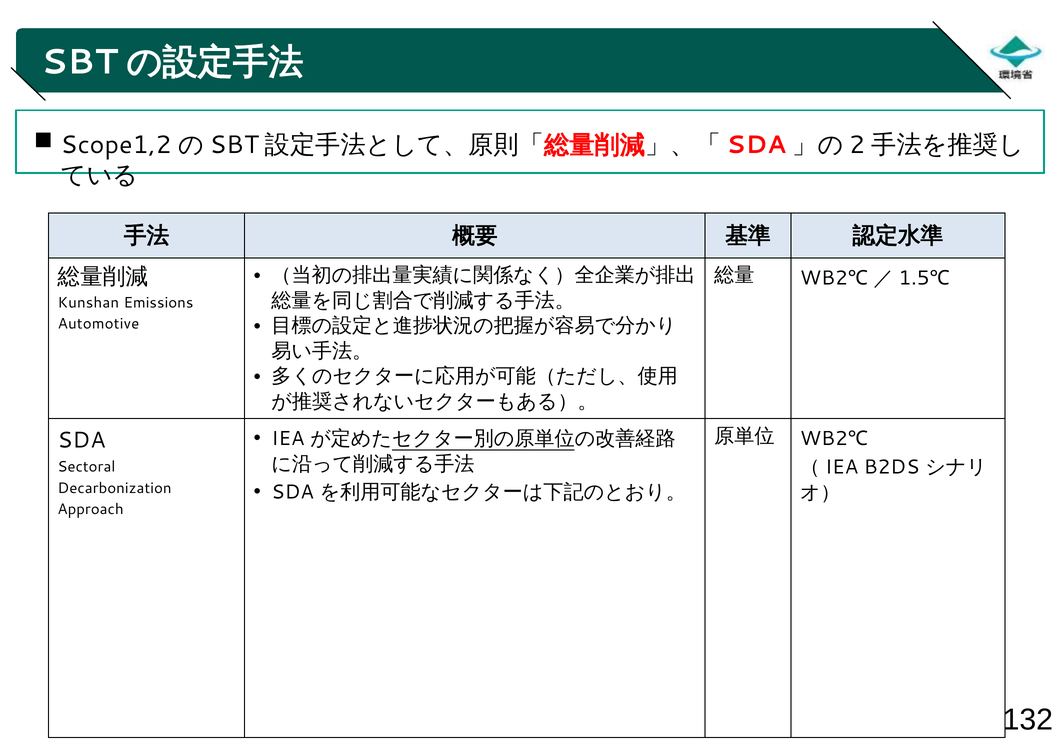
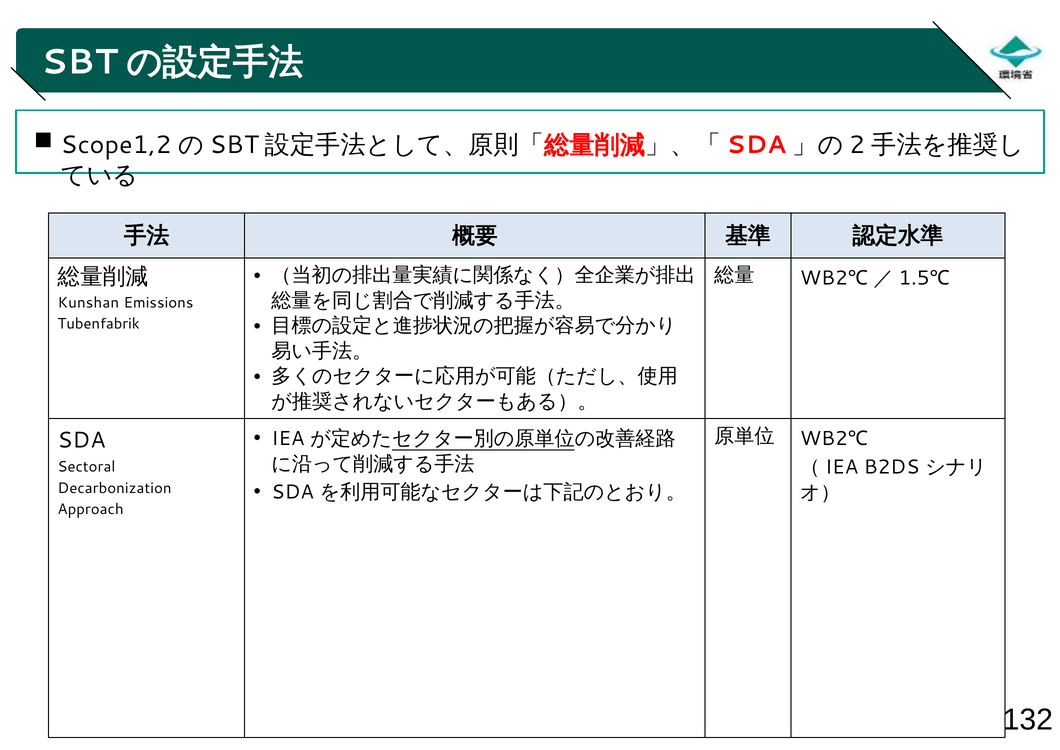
Automotive: Automotive -> Tubenfabrik
